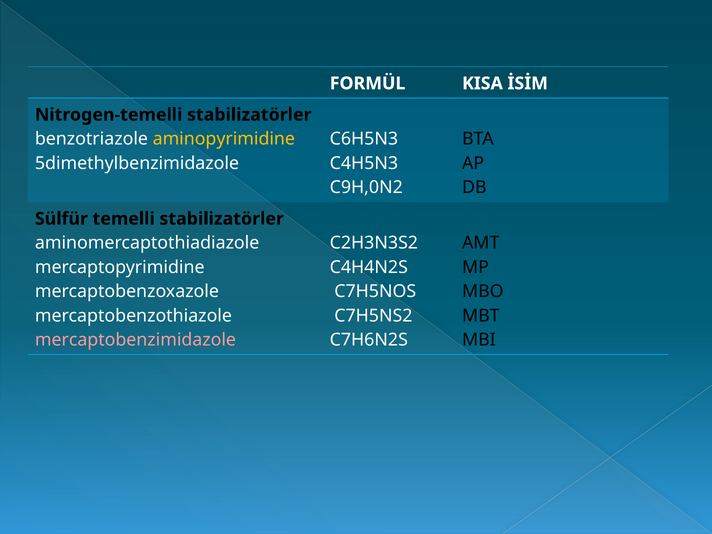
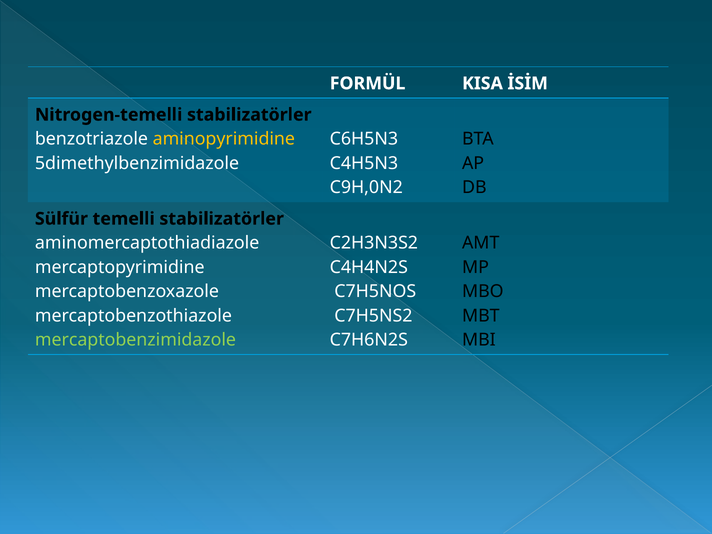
mercaptobenzimidazole colour: pink -> light green
